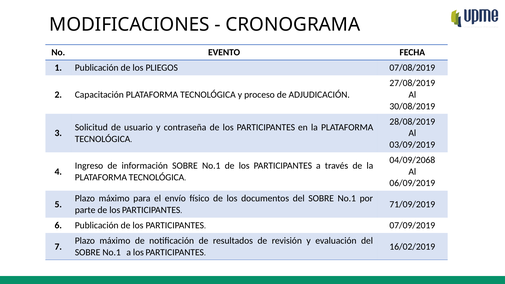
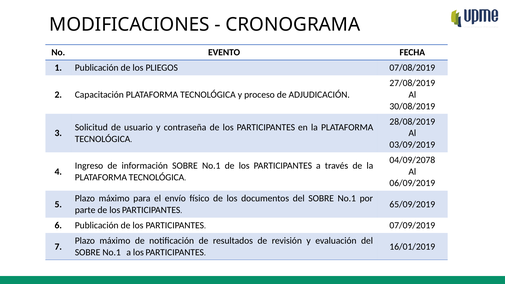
04/09/2068: 04/09/2068 -> 04/09/2078
71/09/2019: 71/09/2019 -> 65/09/2019
16/02/2019: 16/02/2019 -> 16/01/2019
